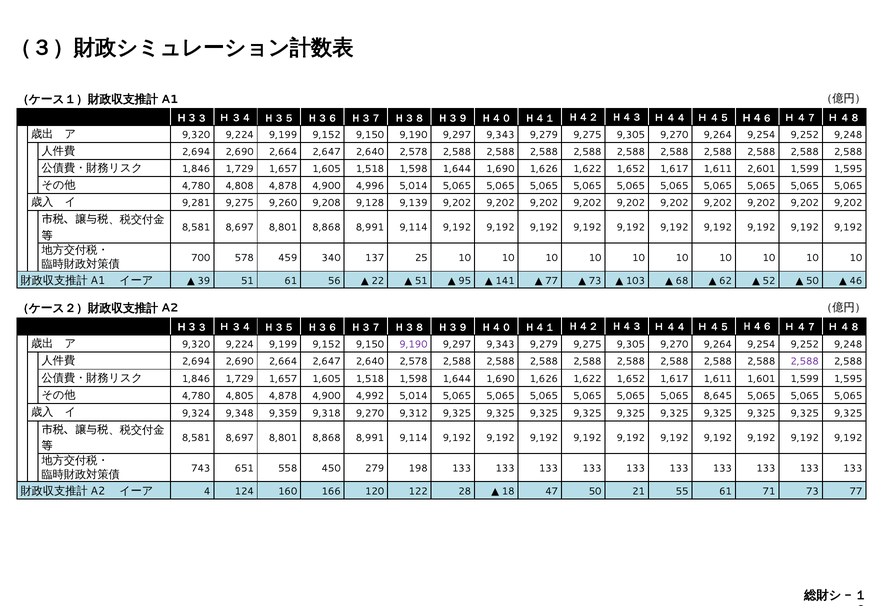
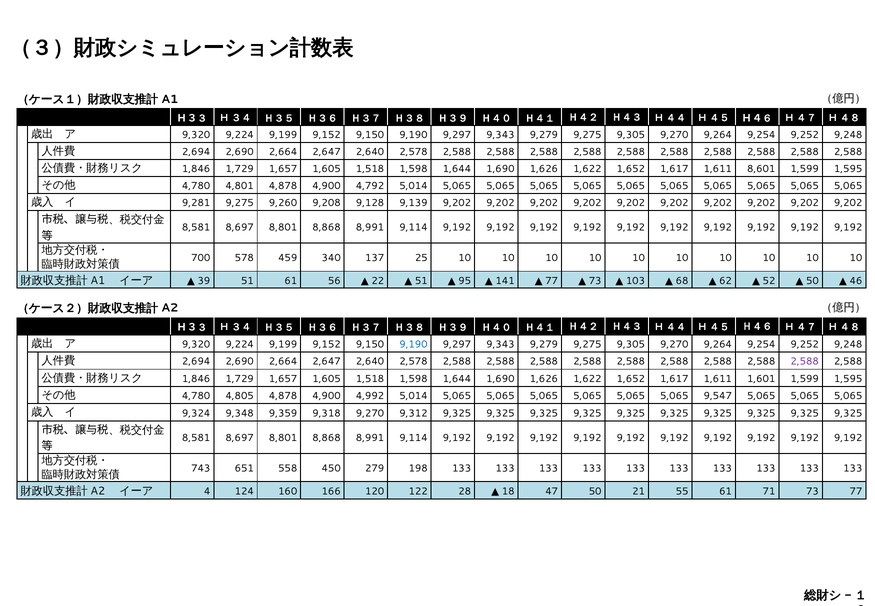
2,601: 2,601 -> 8,601
4,808: 4,808 -> 4,801
4,996: 4,996 -> 4,792
9,190 at (413, 344) colour: purple -> blue
8,645: 8,645 -> 9,547
